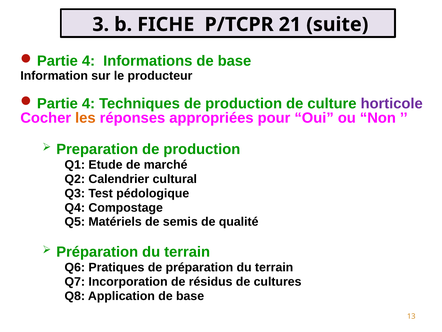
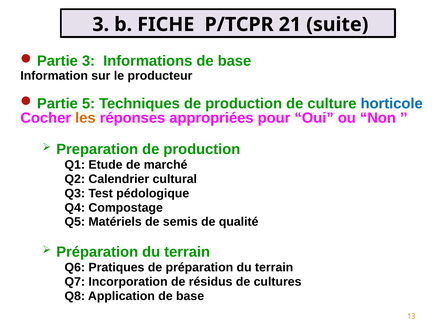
4 at (88, 61): 4 -> 3
4 at (88, 103): 4 -> 5
horticole colour: purple -> blue
